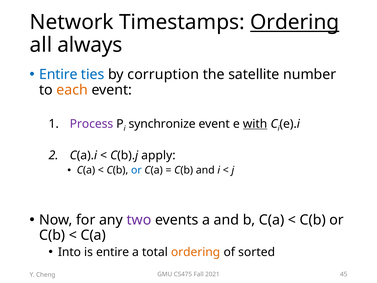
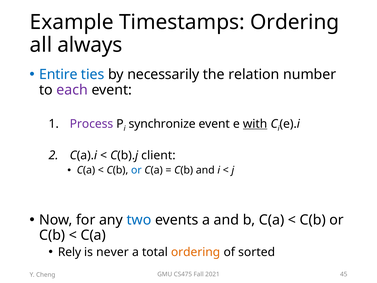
Network: Network -> Example
Ordering at (295, 22) underline: present -> none
corruption: corruption -> necessarily
satellite: satellite -> relation
each colour: orange -> purple
apply: apply -> client
two colour: purple -> blue
Into: Into -> Rely
is entire: entire -> never
